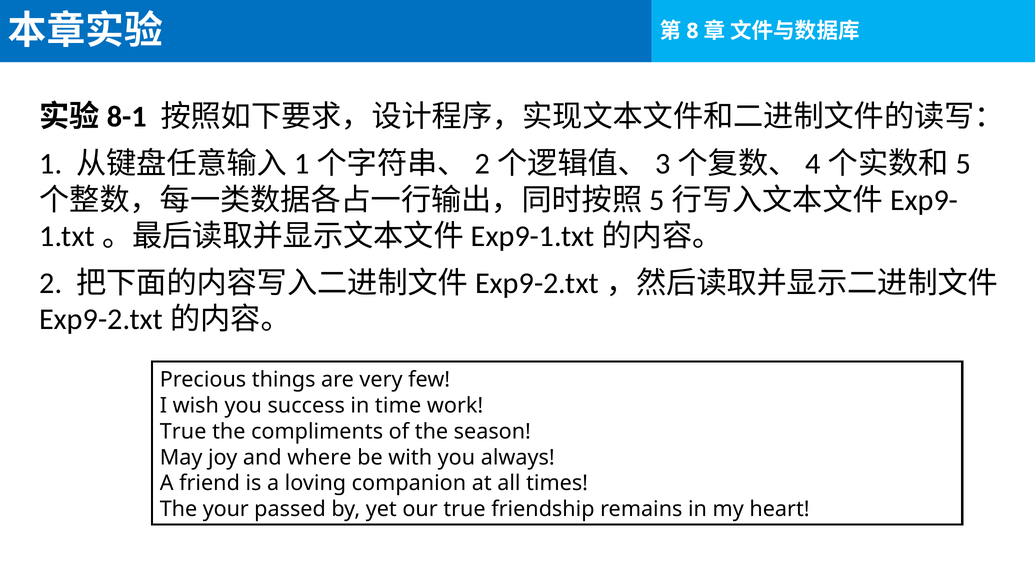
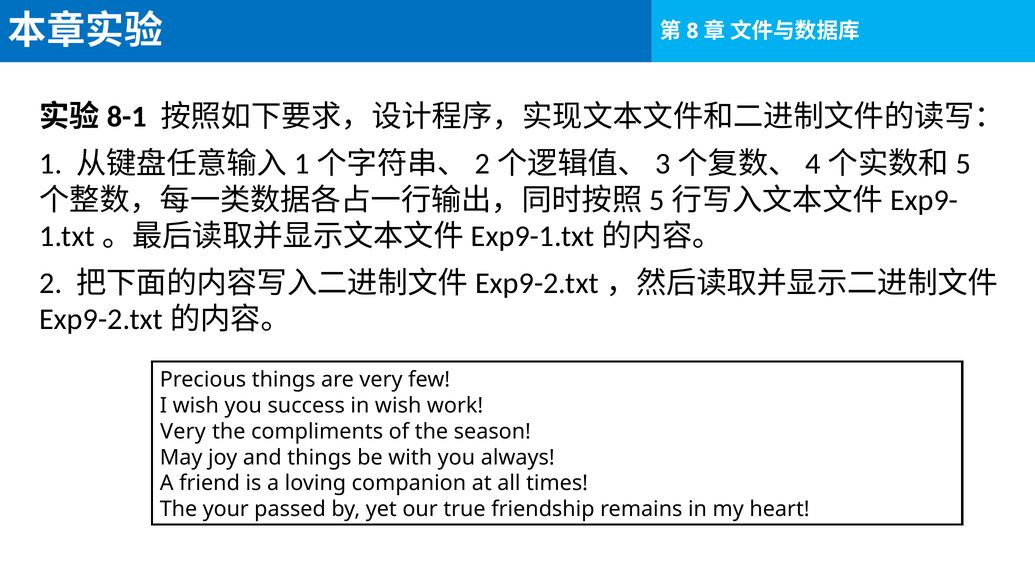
in time: time -> wish
True at (183, 432): True -> Very
and where: where -> things
